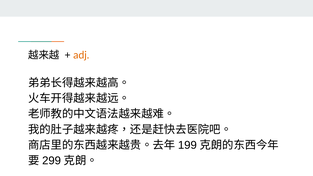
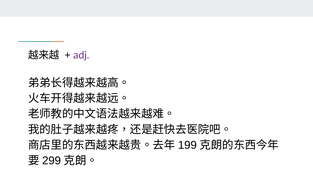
adj colour: orange -> purple
